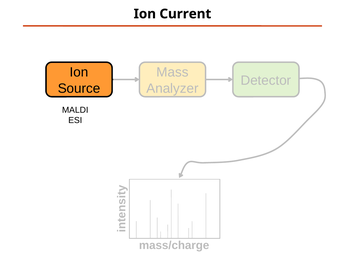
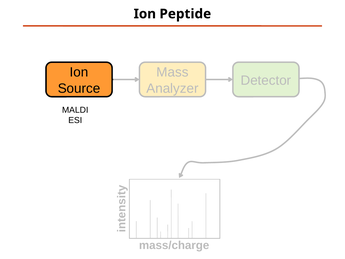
Current: Current -> Peptide
